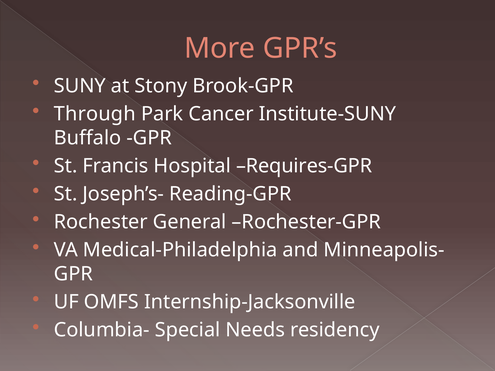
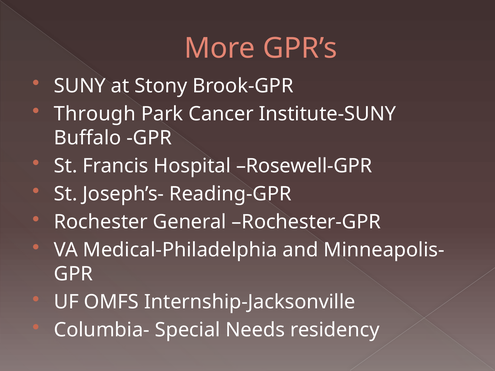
Requires-GPR: Requires-GPR -> Rosewell-GPR
